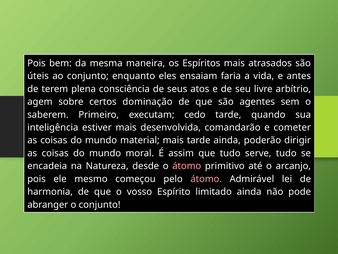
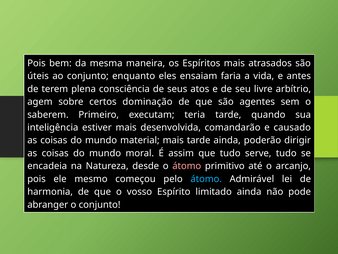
cedo: cedo -> teria
cometer: cometer -> causado
átomo at (206, 179) colour: pink -> light blue
